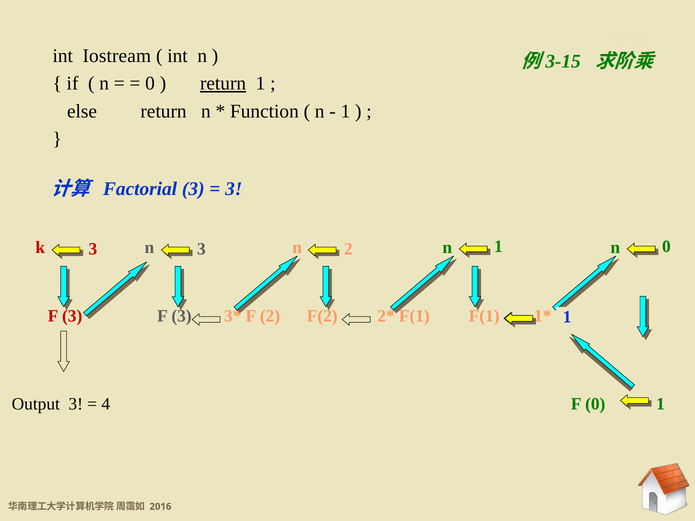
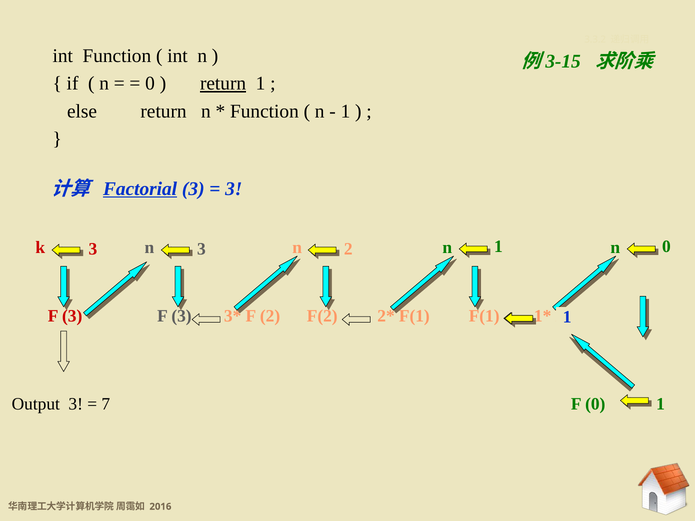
int Iostream: Iostream -> Function
Factorial underline: none -> present
4: 4 -> 7
